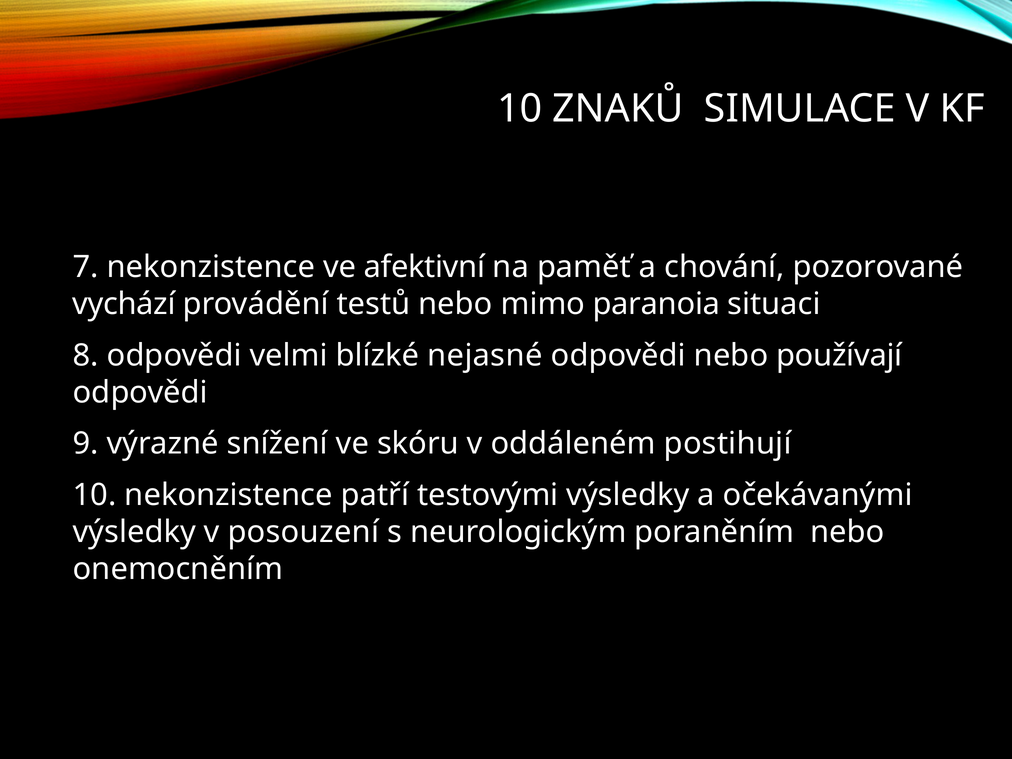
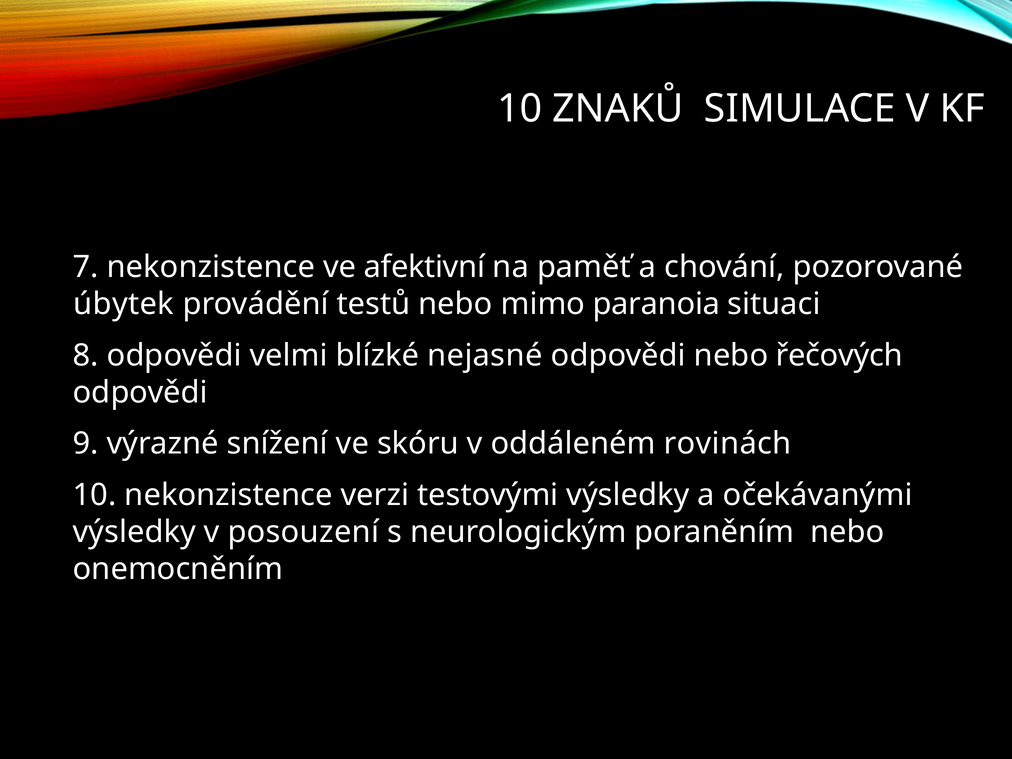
vychází: vychází -> úbytek
používají: používají -> řečových
postihují: postihují -> rovinách
patří: patří -> verzi
